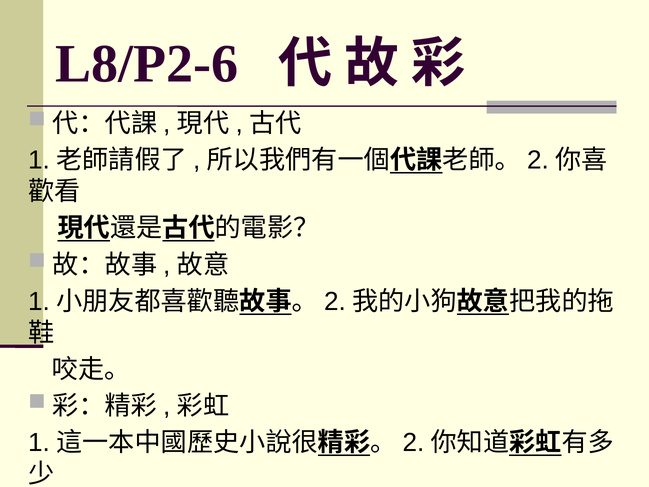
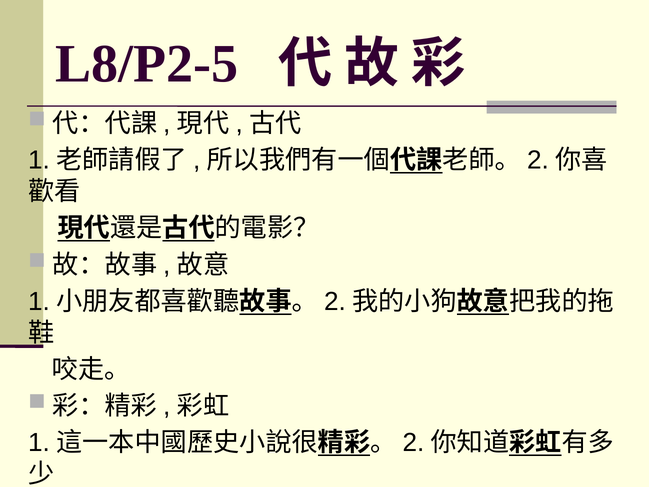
L8/P2-6: L8/P2-6 -> L8/P2-5
